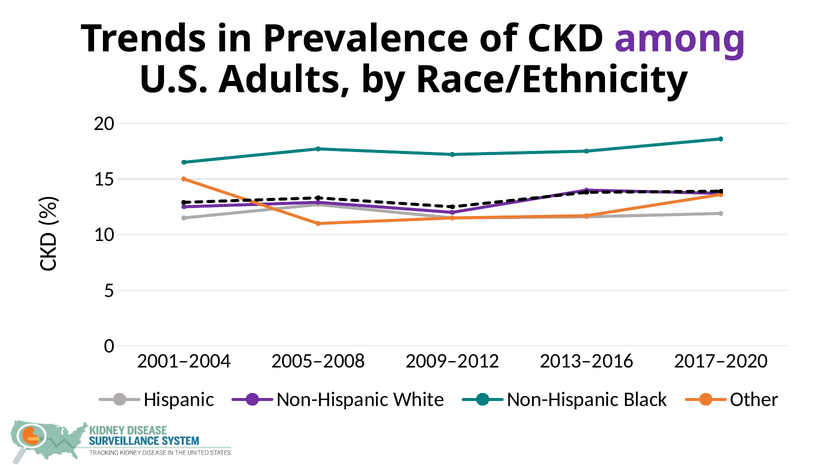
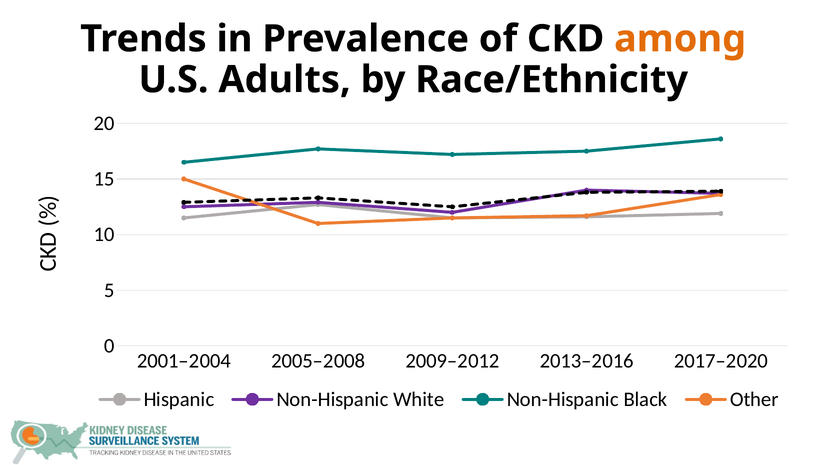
among colour: purple -> orange
